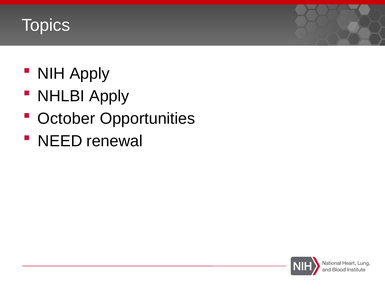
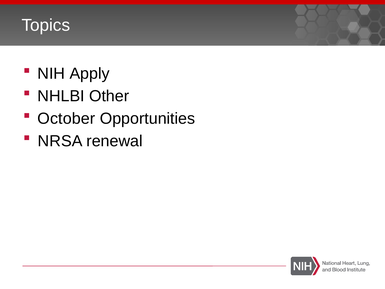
NHLBI Apply: Apply -> Other
NEED: NEED -> NRSA
